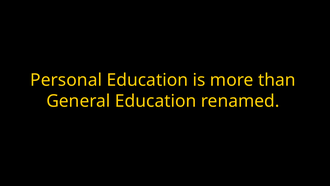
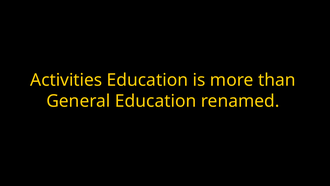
Personal: Personal -> Activities
